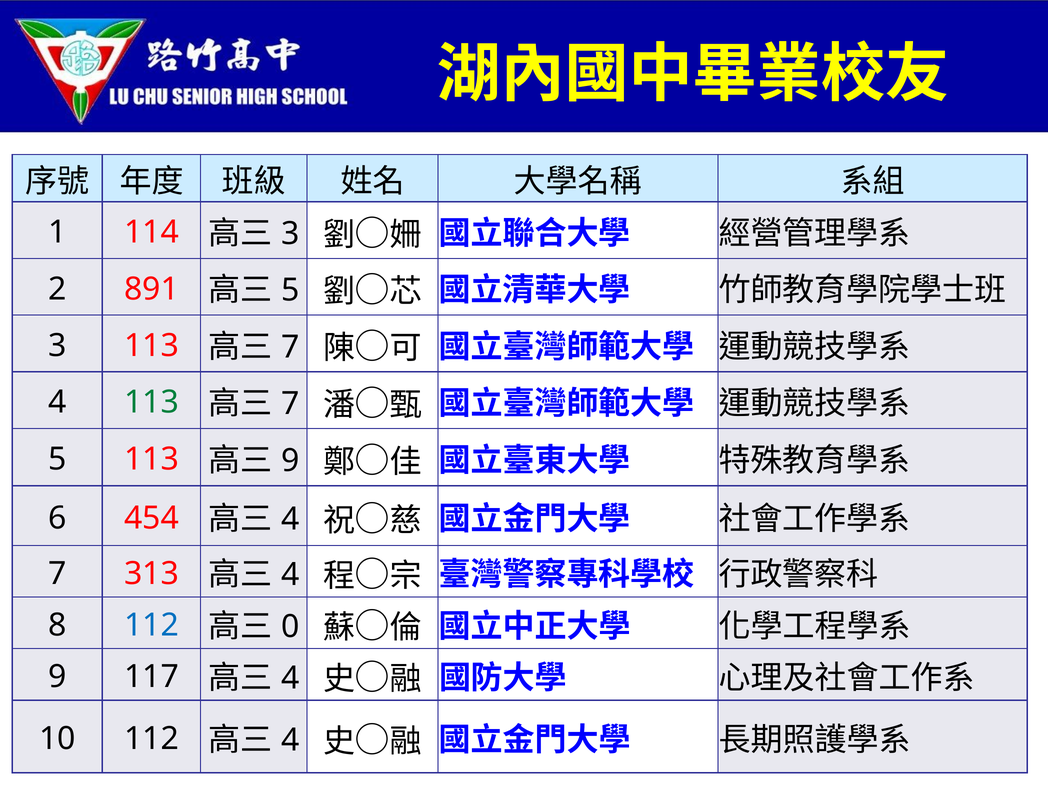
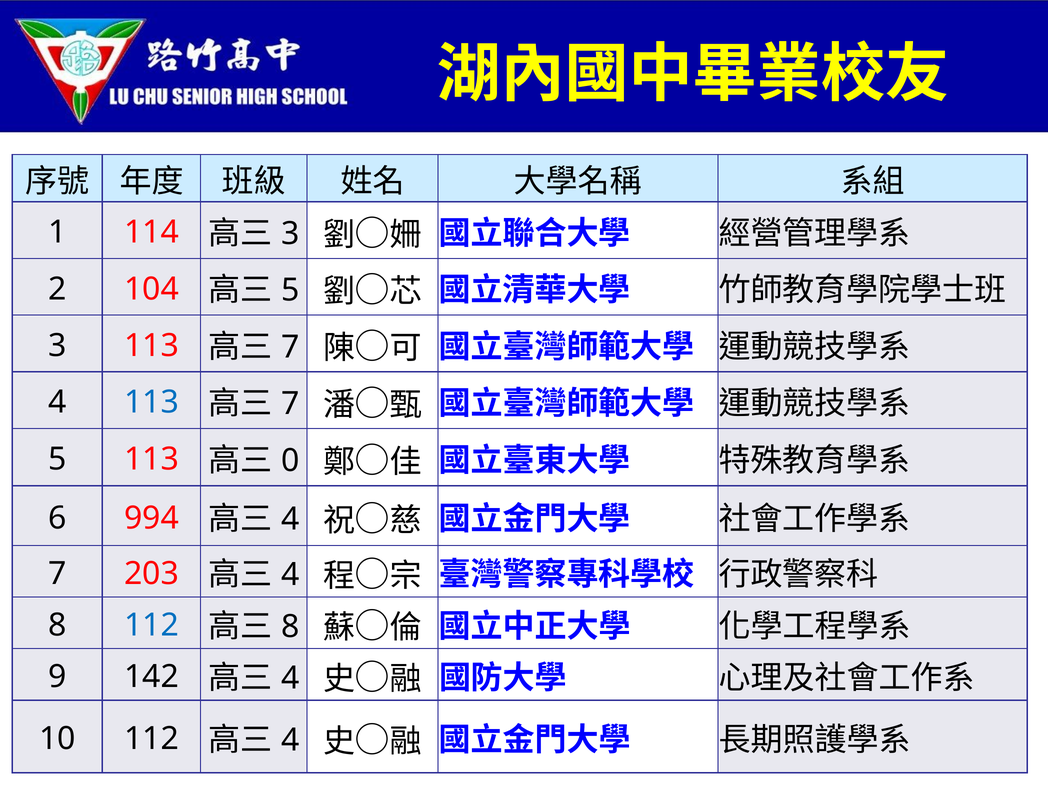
891: 891 -> 104
113 at (151, 402) colour: green -> blue
9 at (290, 461): 9 -> 0
454: 454 -> 994
313: 313 -> 203
0 at (290, 626): 0 -> 8
117: 117 -> 142
